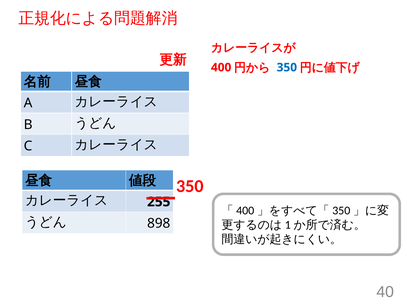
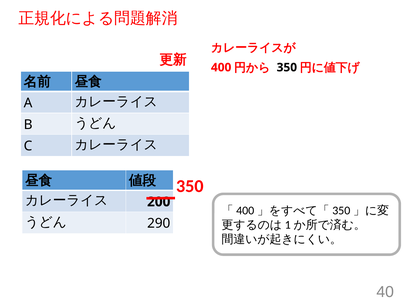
350 at (287, 67) colour: blue -> black
255: 255 -> 200
898: 898 -> 290
